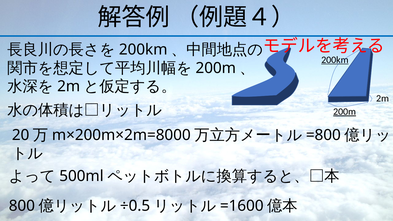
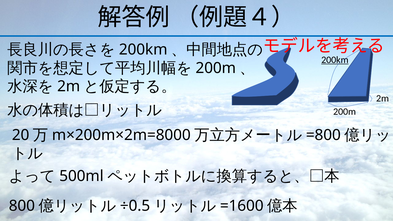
200m at (345, 112) underline: present -> none
